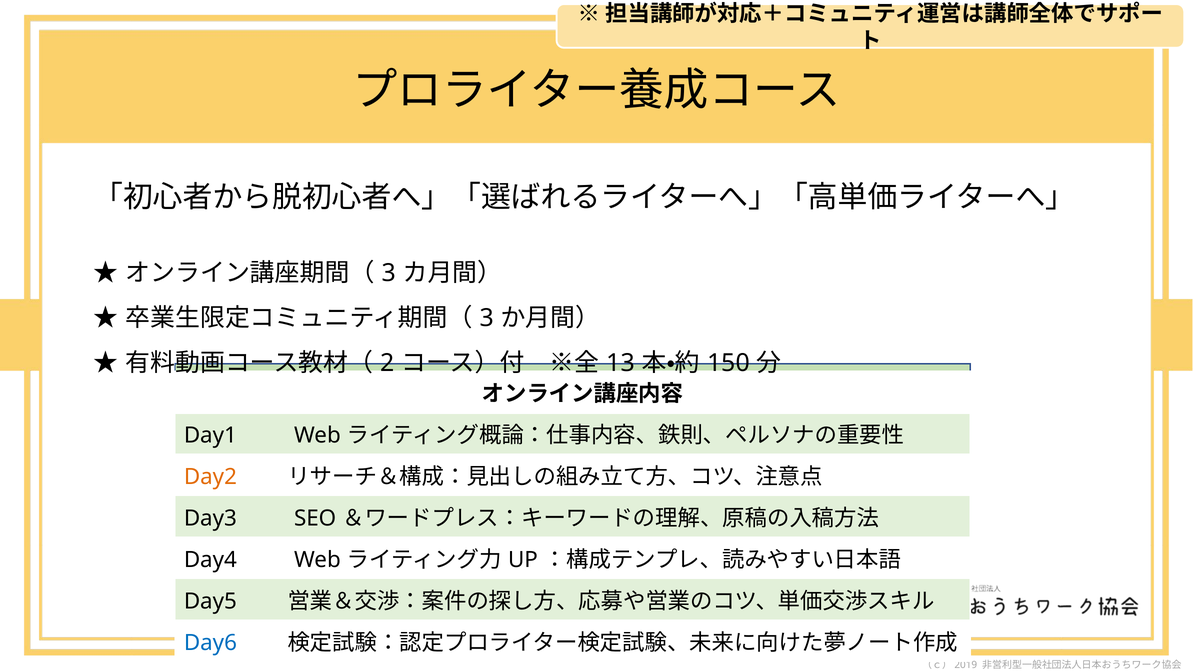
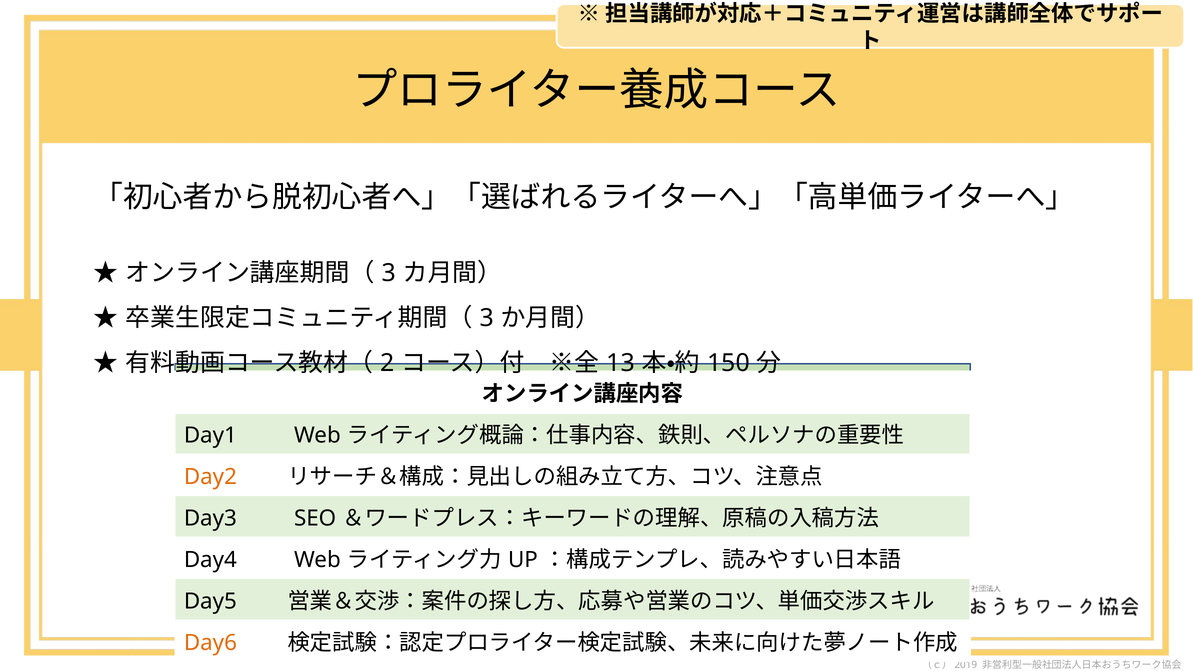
Day6 colour: blue -> orange
